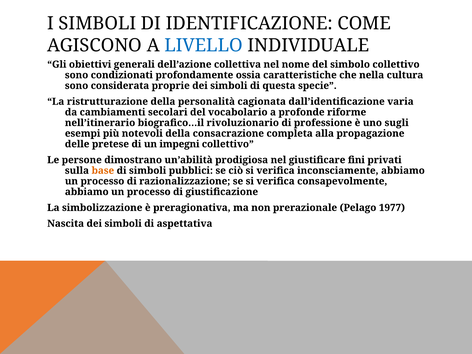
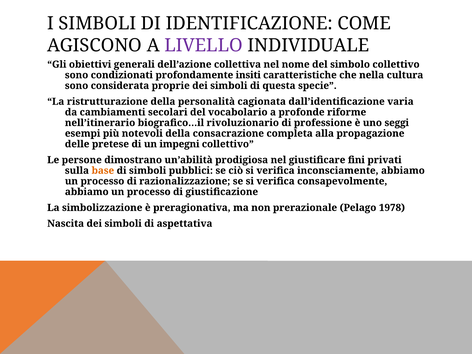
LIVELLO colour: blue -> purple
ossia: ossia -> insiti
sugli: sugli -> seggi
1977: 1977 -> 1978
